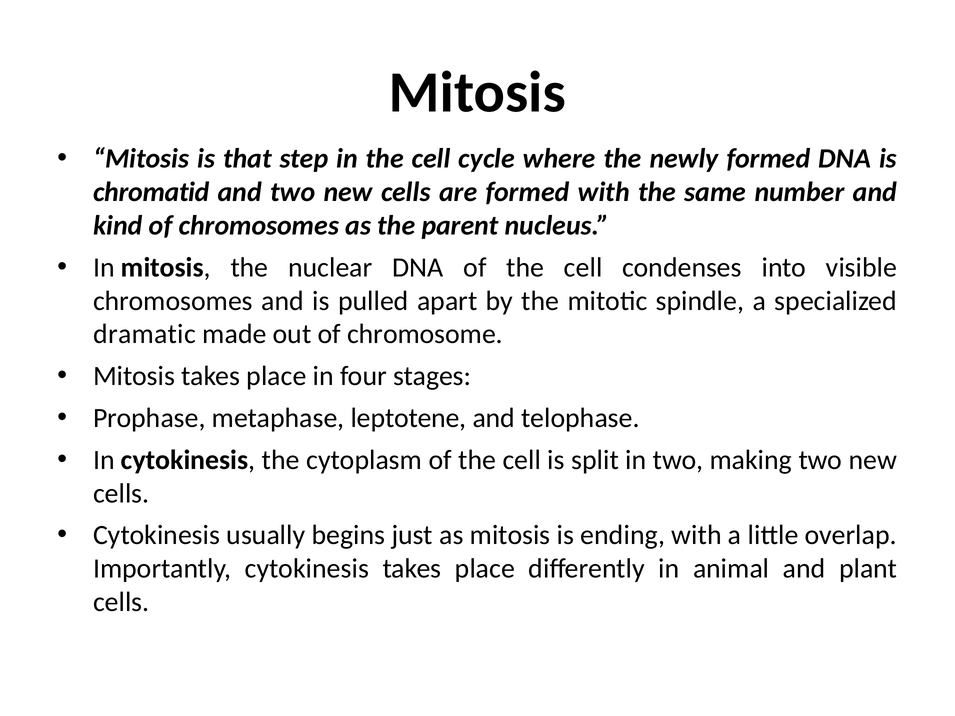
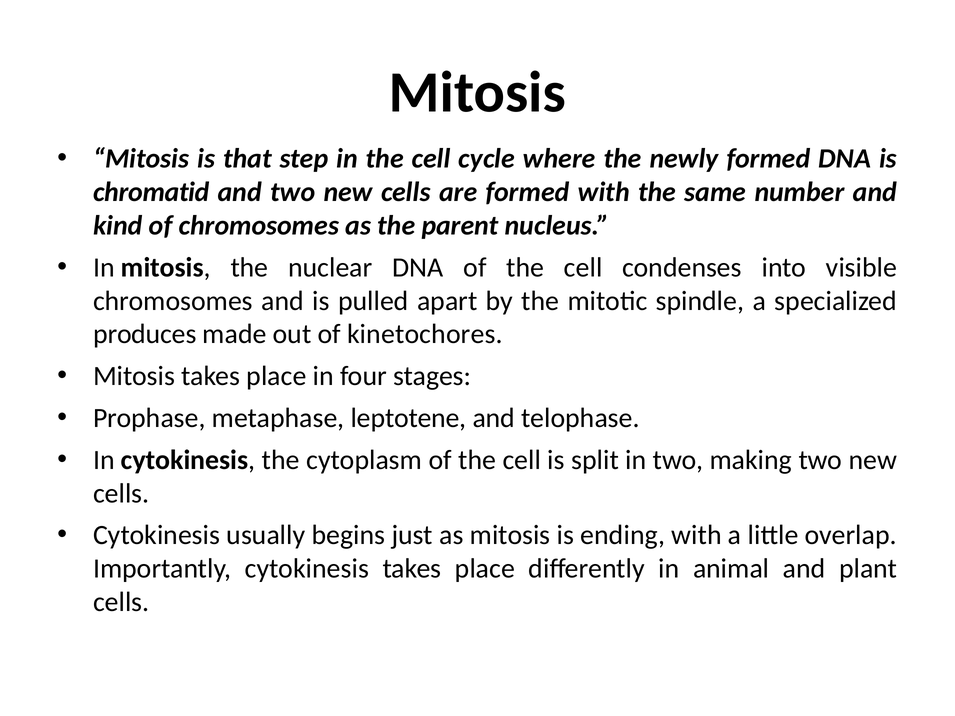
dramatic: dramatic -> produces
chromosome: chromosome -> kinetochores
